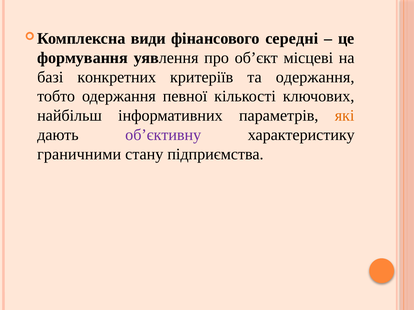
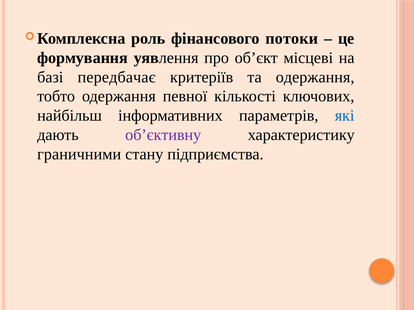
види: види -> роль
середні: середні -> потоки
конкретних: конкретних -> передбачає
які colour: orange -> blue
